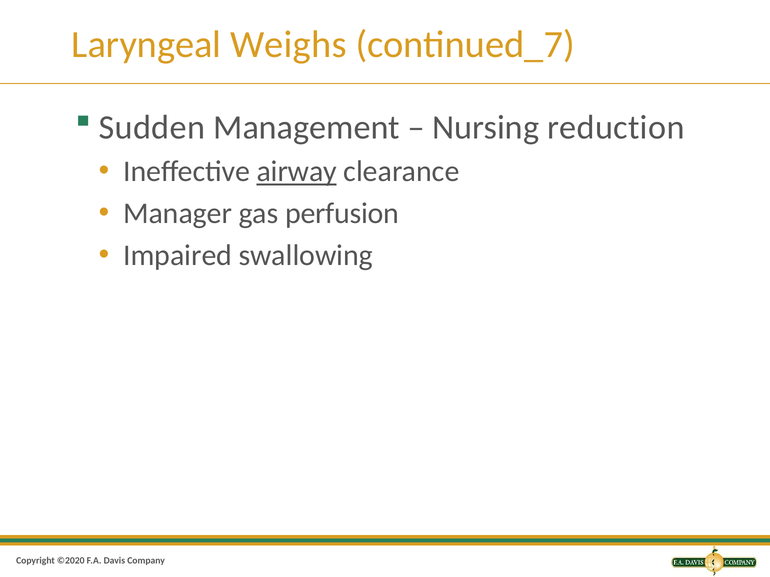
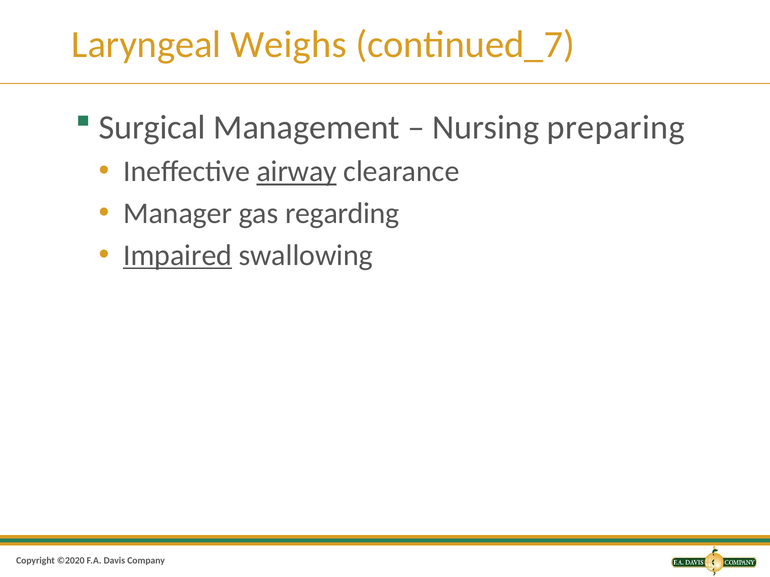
Sudden: Sudden -> Surgical
reduction: reduction -> preparing
perfusion: perfusion -> regarding
Impaired underline: none -> present
